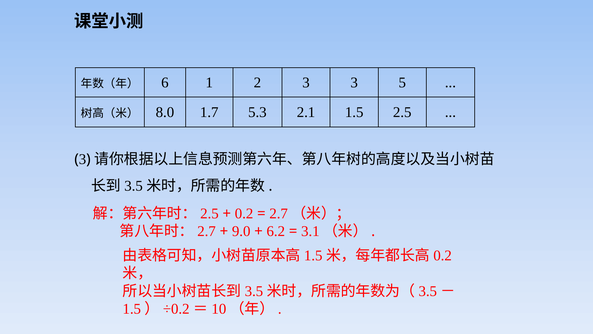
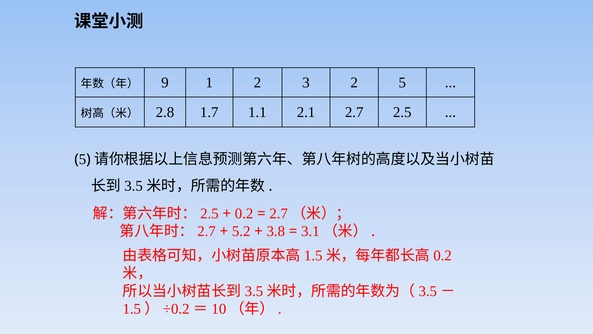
6: 6 -> 9
3 3: 3 -> 2
8.0: 8.0 -> 2.8
5.3: 5.3 -> 1.1
1.5: 1.5 -> 2.7
3 at (83, 159): 3 -> 5
9.0: 9.0 -> 5.2
6.2: 6.2 -> 3.8
